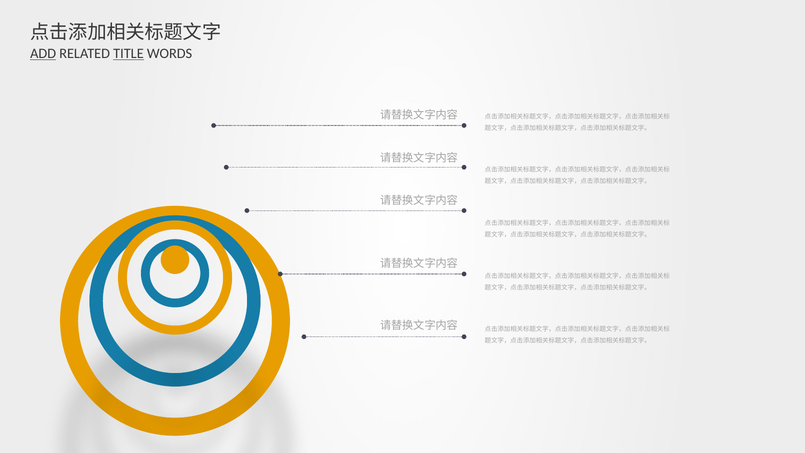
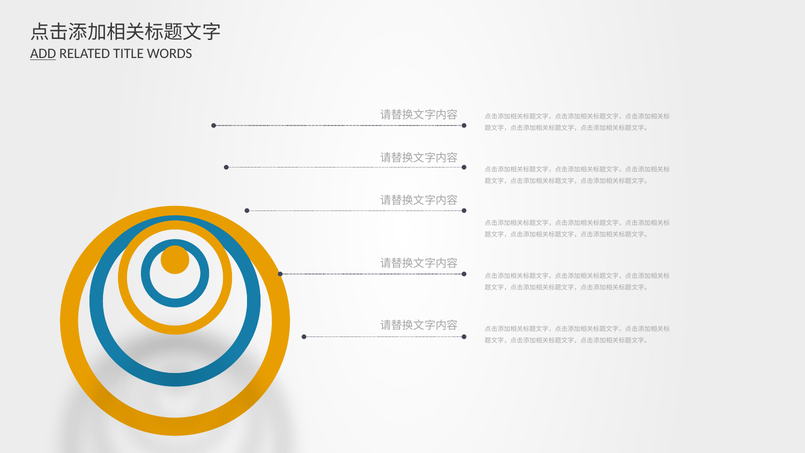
TITLE underline: present -> none
